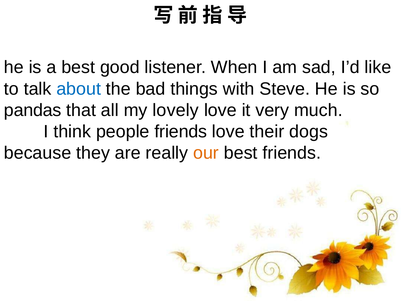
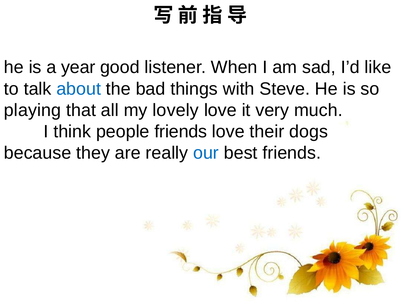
a best: best -> year
pandas: pandas -> playing
our colour: orange -> blue
